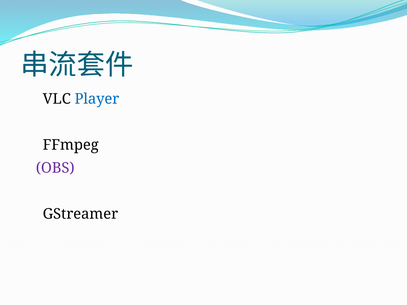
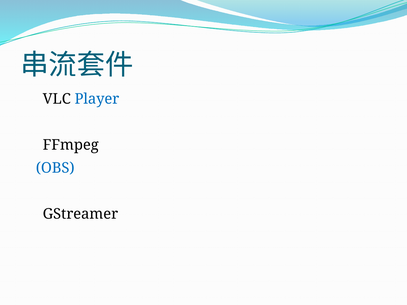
OBS colour: purple -> blue
